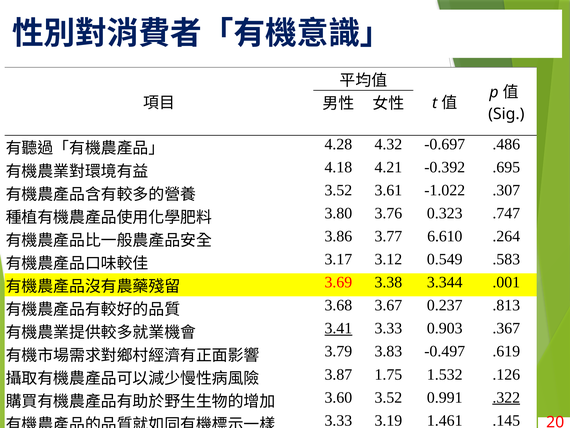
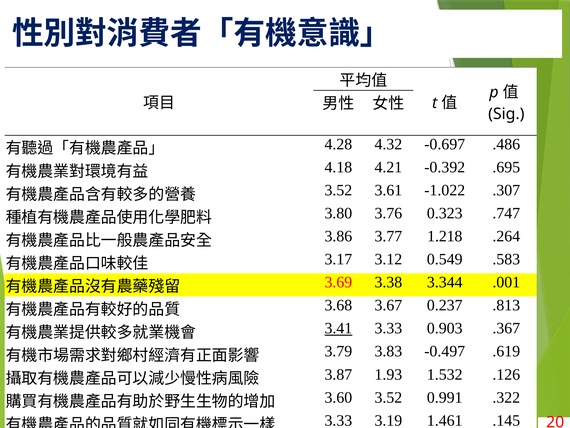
6.610: 6.610 -> 1.218
1.75: 1.75 -> 1.93
.322 underline: present -> none
